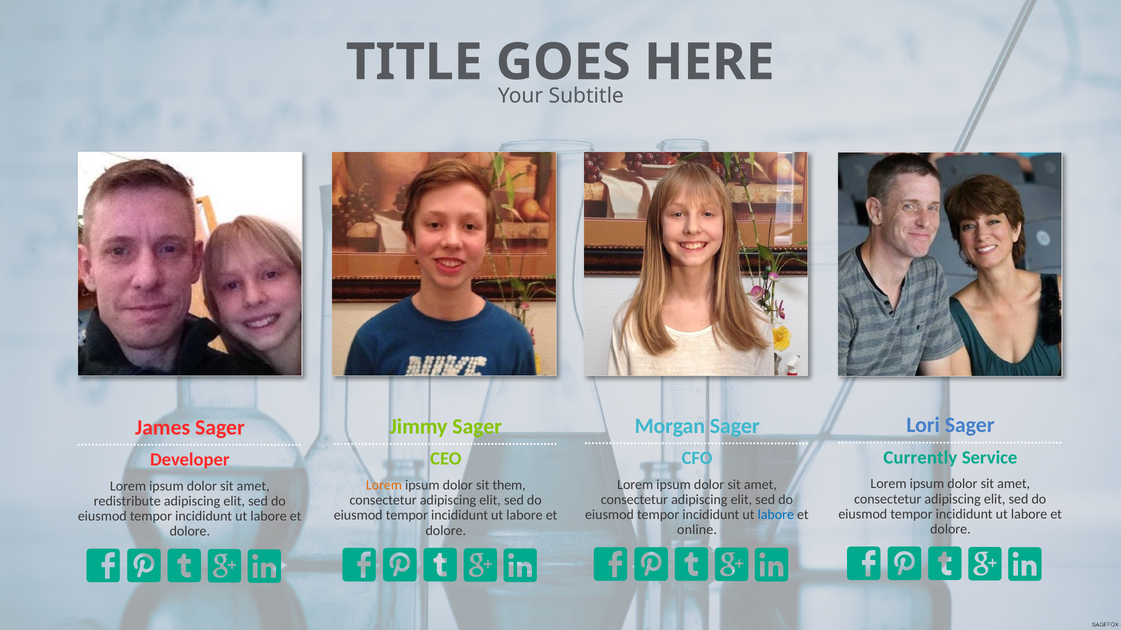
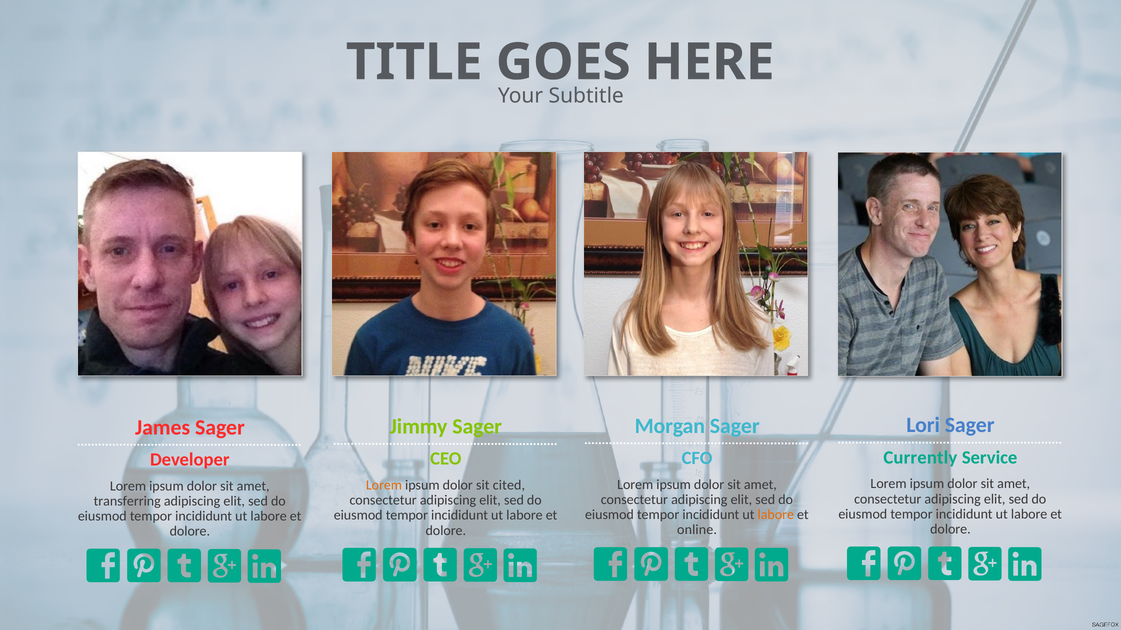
them: them -> cited
redistribute: redistribute -> transferring
labore at (776, 515) colour: blue -> orange
